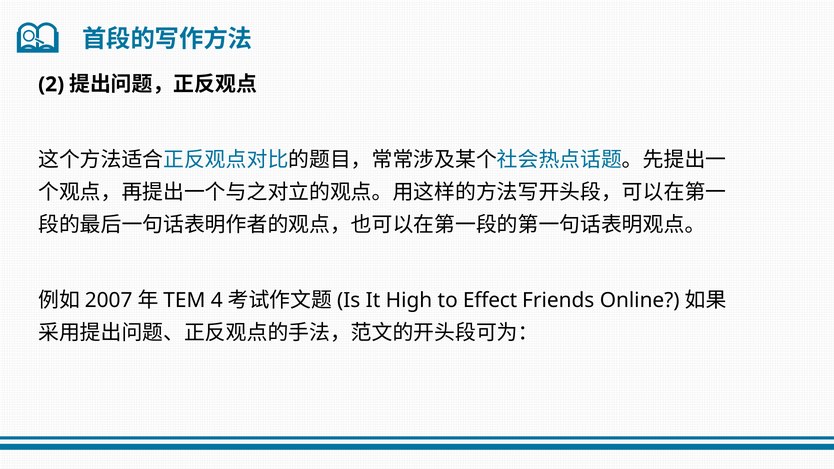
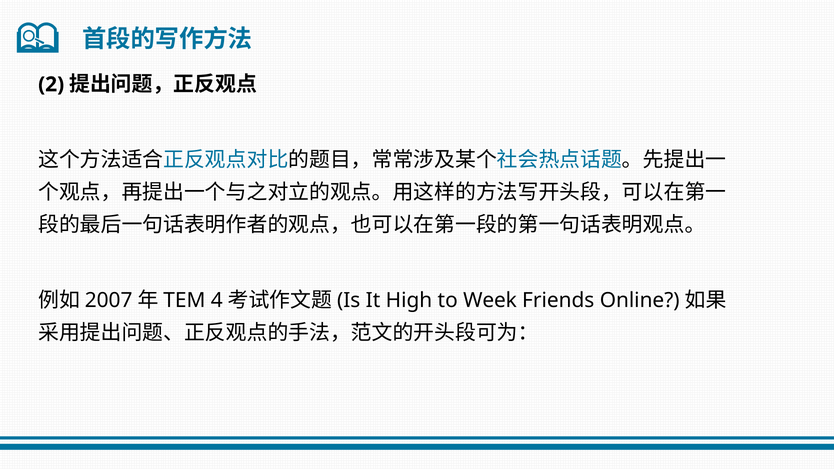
Effect: Effect -> Week
